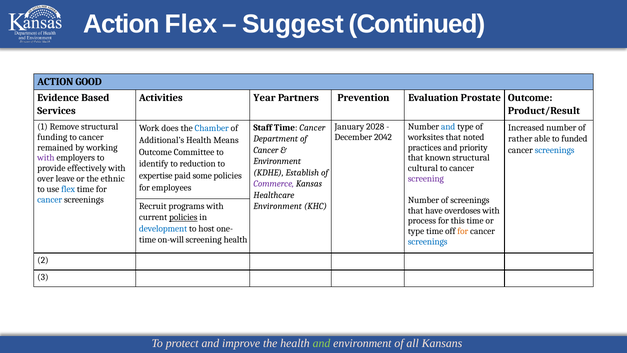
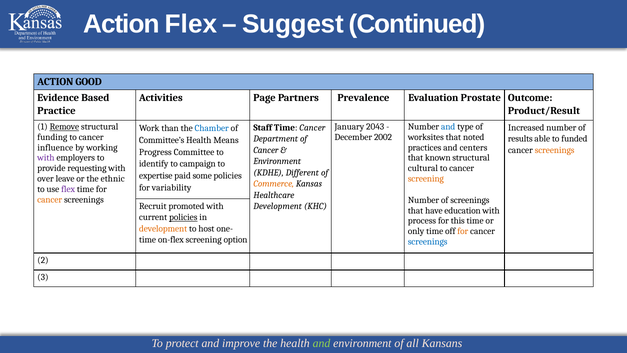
Year: Year -> Page
Prevention: Prevention -> Prevalence
Services: Services -> Practice
Remove underline: none -> present
2028: 2028 -> 2043
does: does -> than
2042: 2042 -> 2002
rather: rather -> results
Additional’s: Additional’s -> Committee’s
remained: remained -> influence
priority: priority -> centers
screenings at (555, 150) colour: blue -> orange
Outcome at (155, 152): Outcome -> Progress
reduction: reduction -> campaign
effectively: effectively -> requesting
Establish: Establish -> Different
screening at (426, 178) colour: purple -> orange
Commerce colour: purple -> orange
employees: employees -> variability
flex at (68, 189) colour: blue -> purple
cancer at (50, 200) colour: blue -> orange
programs: programs -> promoted
Environment at (278, 206): Environment -> Development
overdoses: overdoses -> education
development at (163, 229) colour: blue -> orange
type at (416, 231): type -> only
on-will: on-will -> on-flex
screening health: health -> option
